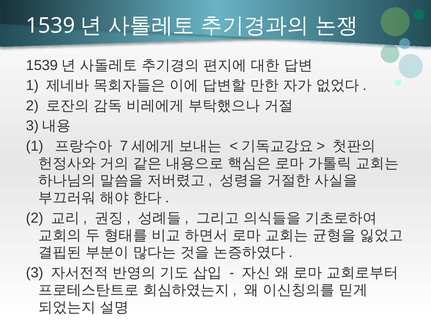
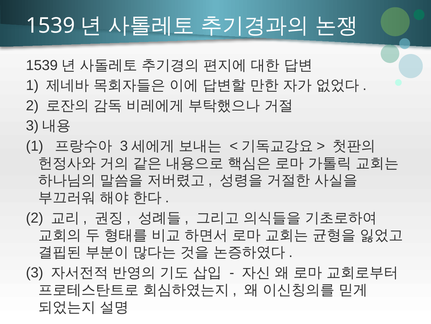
7 at (124, 146): 7 -> 3
